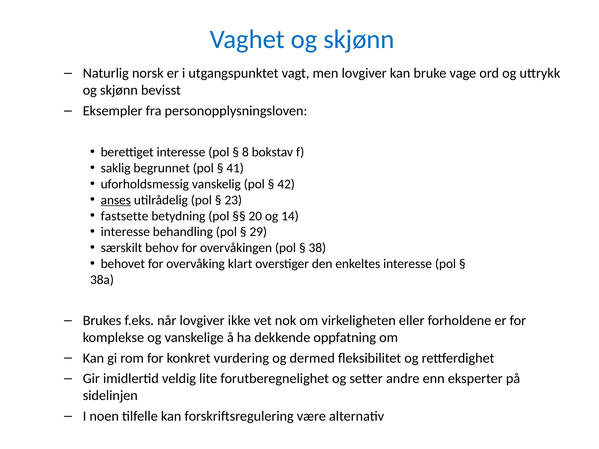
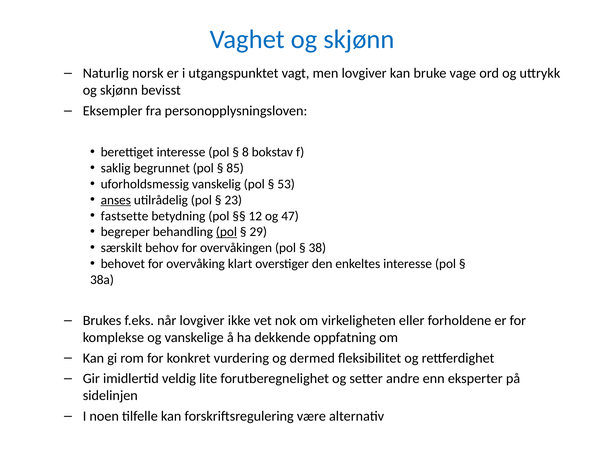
41: 41 -> 85
42: 42 -> 53
20: 20 -> 12
14: 14 -> 47
interesse at (125, 232): interesse -> begreper
pol at (226, 232) underline: none -> present
